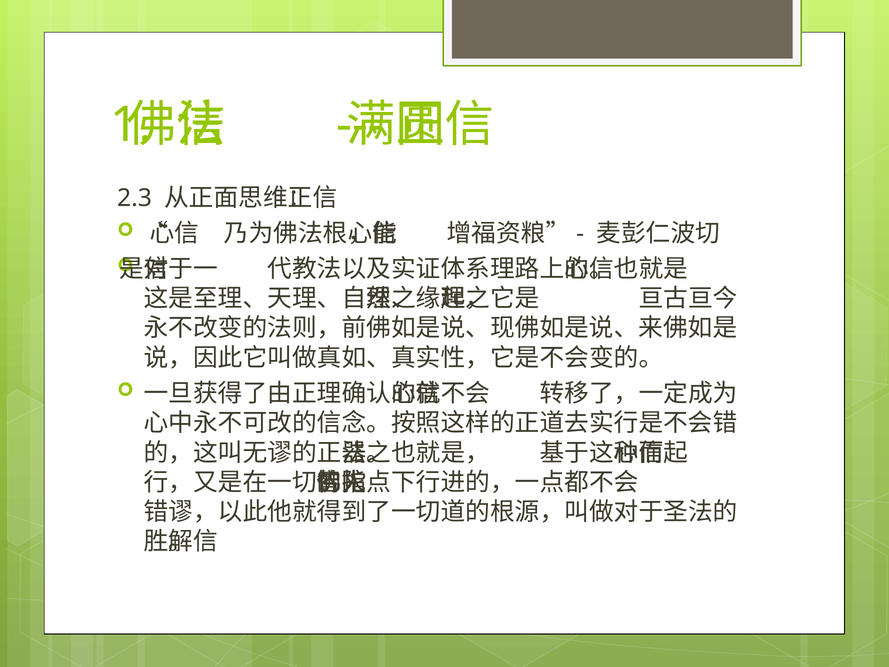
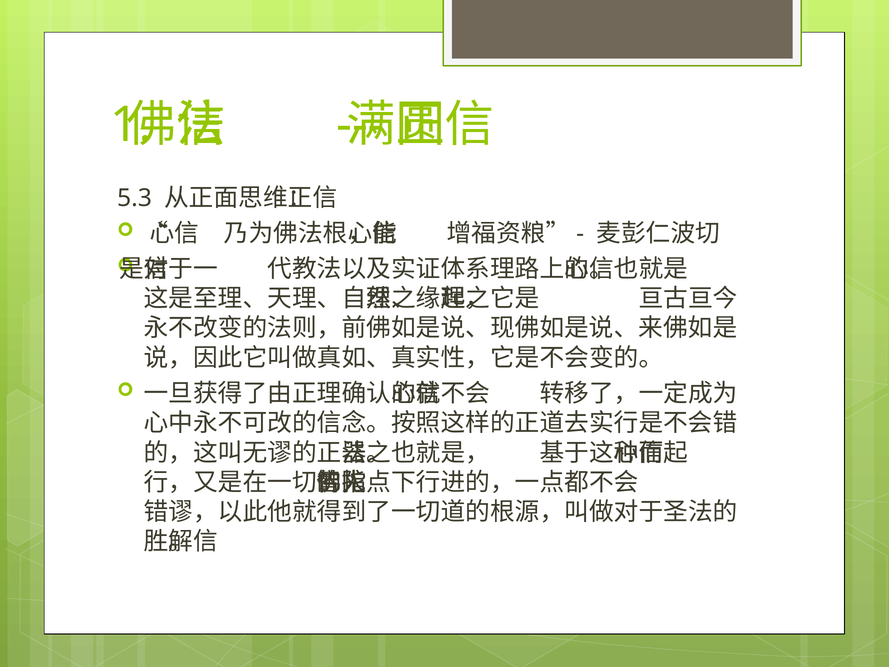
2.3: 2.3 -> 5.3
